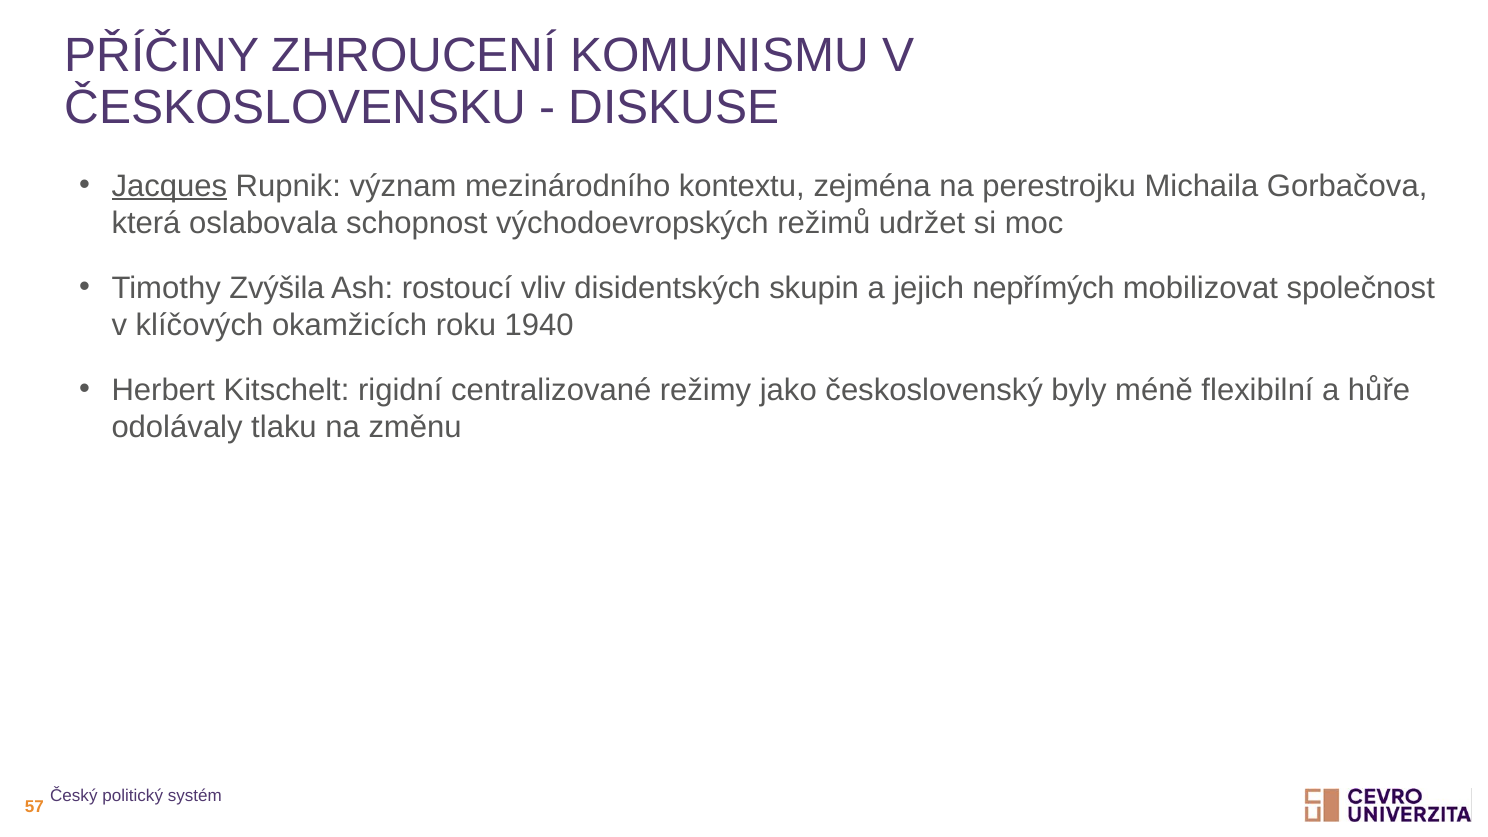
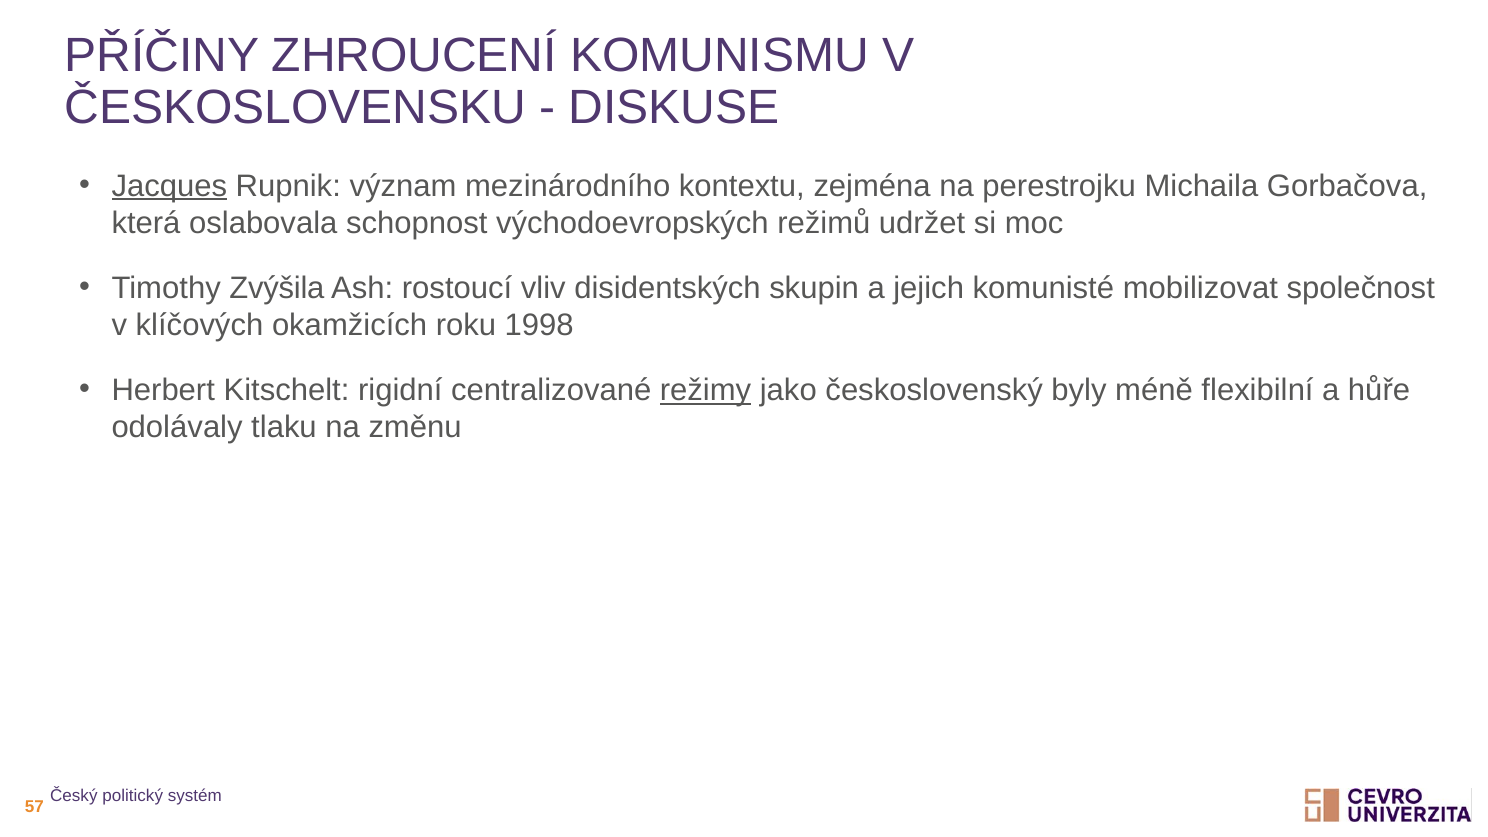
nepřímých: nepřímých -> komunisté
1940: 1940 -> 1998
režimy underline: none -> present
